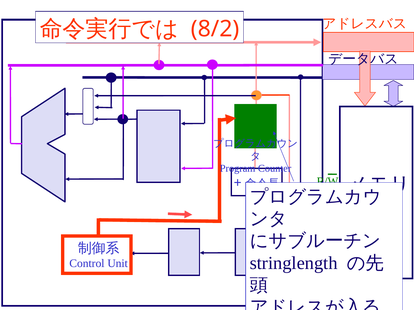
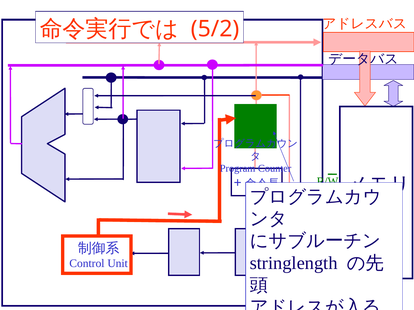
8/2: 8/2 -> 5/2
